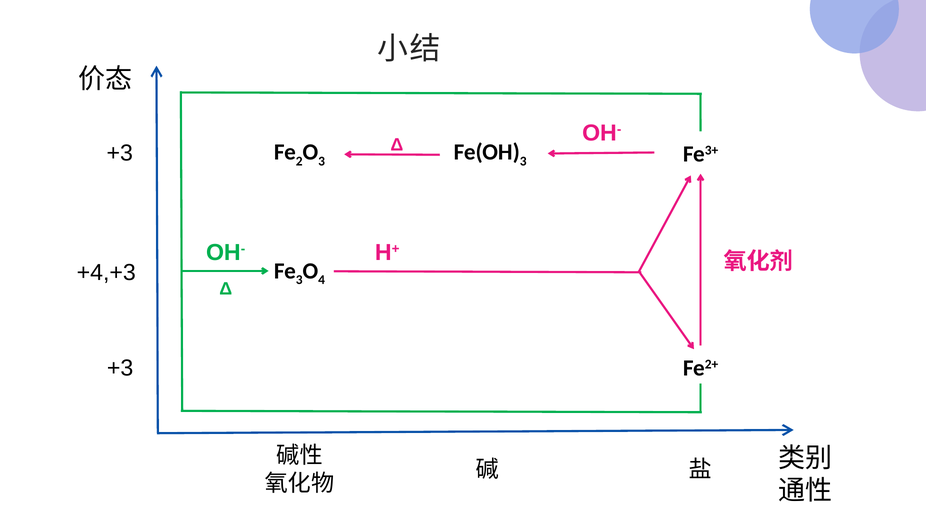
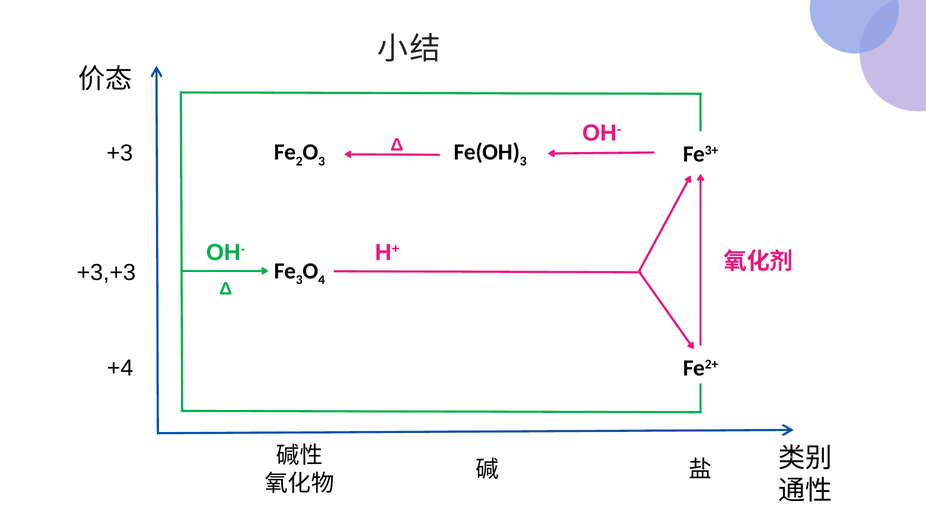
+4,+3: +4,+3 -> +3,+3
+3 at (120, 368): +3 -> +4
